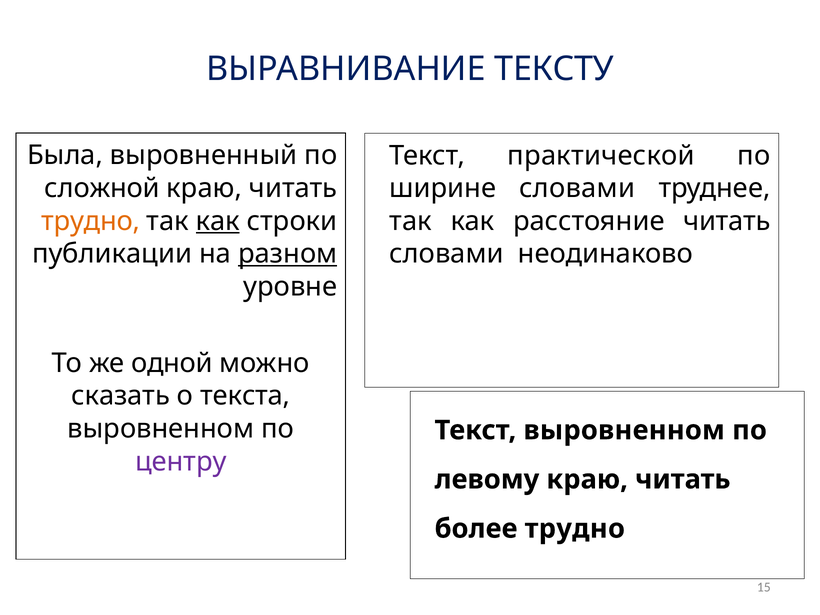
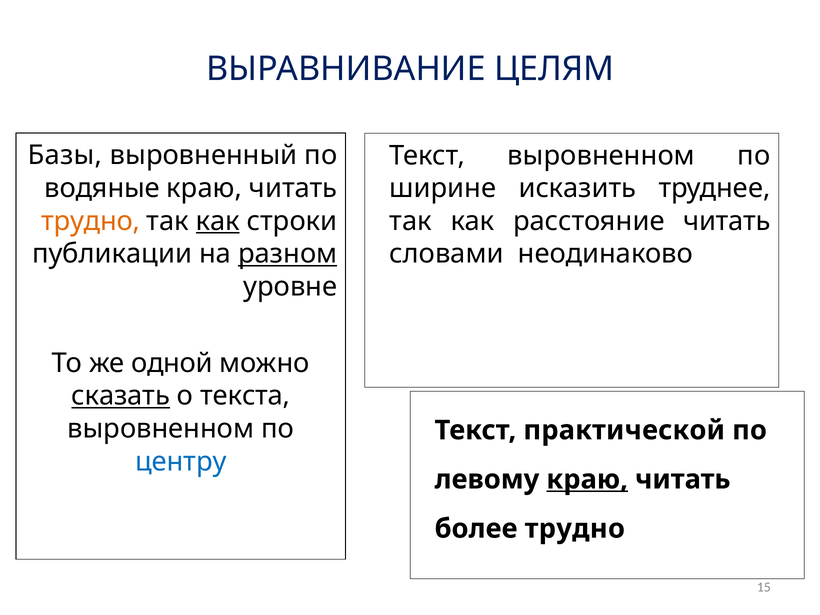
ТЕКСТУ: ТЕКСТУ -> ЦЕЛЯМ
Была: Была -> Базы
Текст практической: практической -> выровненном
сложной: сложной -> водяные
ширине словами: словами -> исказить
сказать underline: none -> present
Текст выровненном: выровненном -> практической
центру colour: purple -> blue
краю at (587, 479) underline: none -> present
